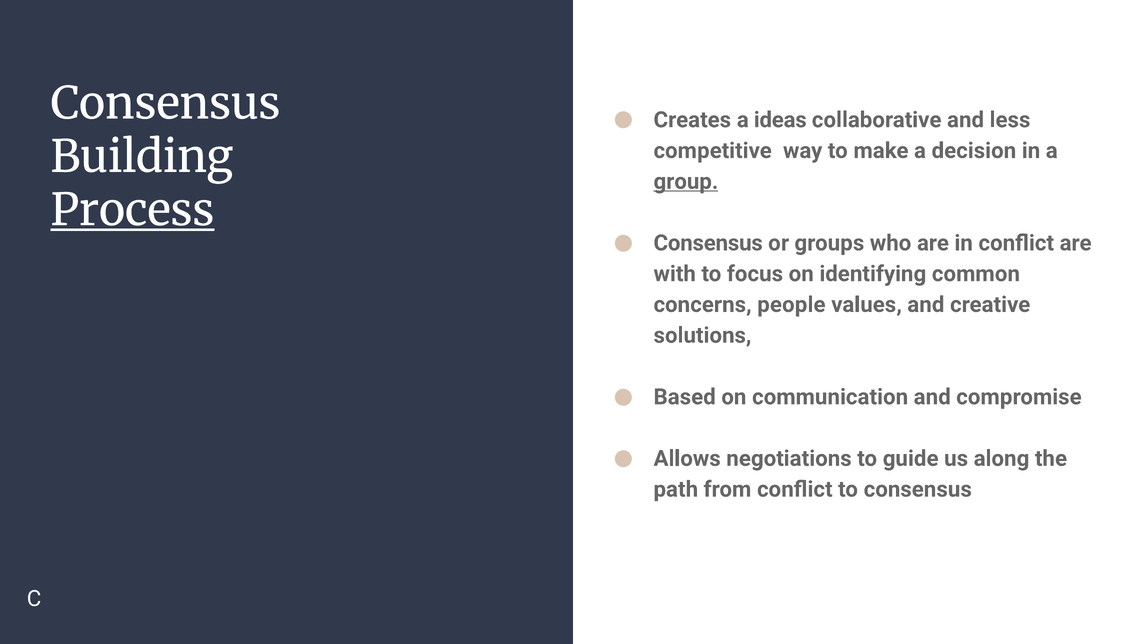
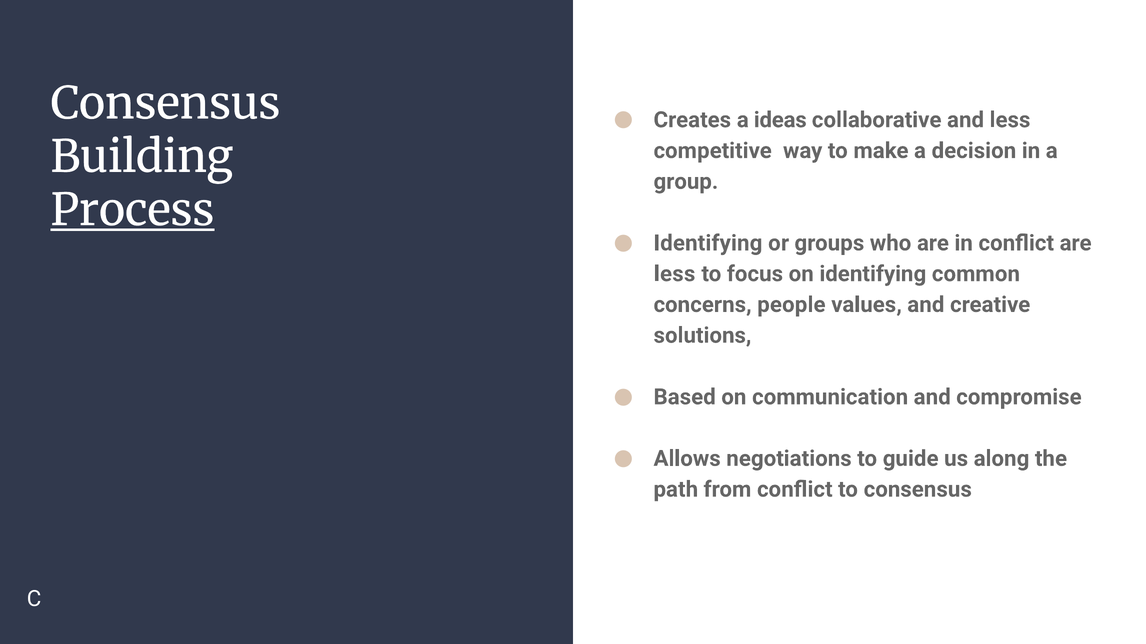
group underline: present -> none
Consensus at (708, 243): Consensus -> Identifying
with at (675, 274): with -> less
